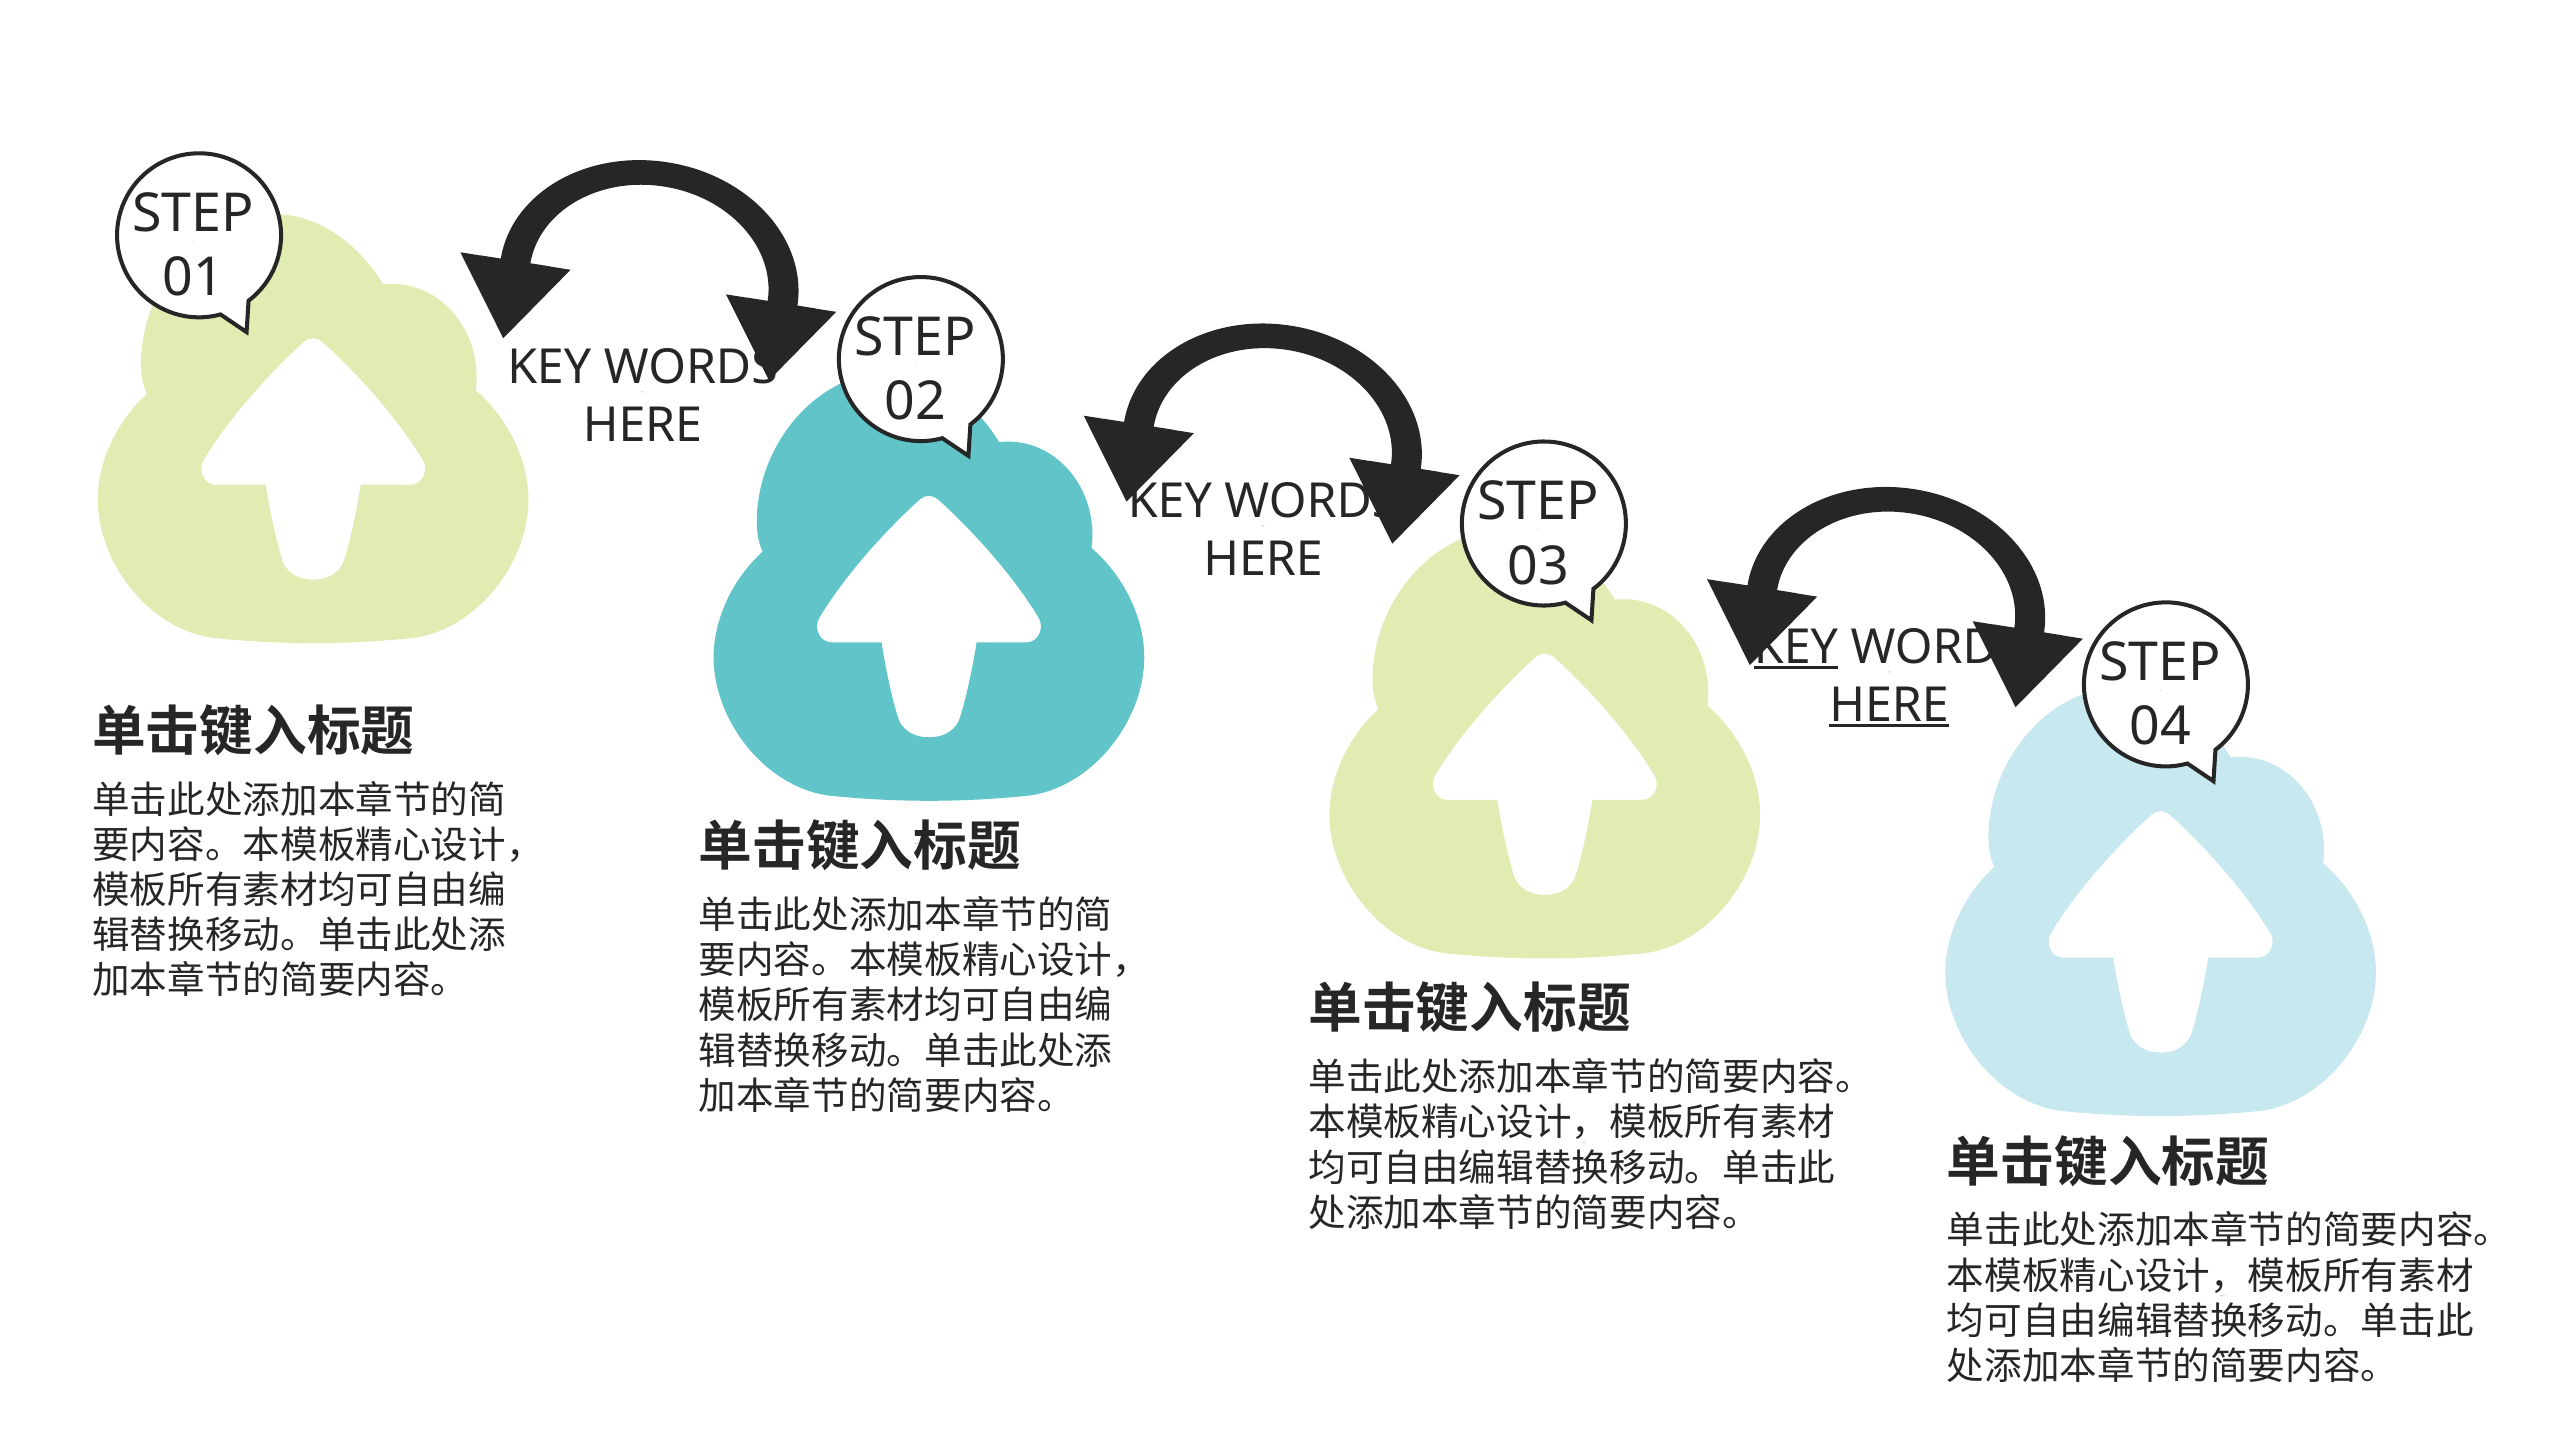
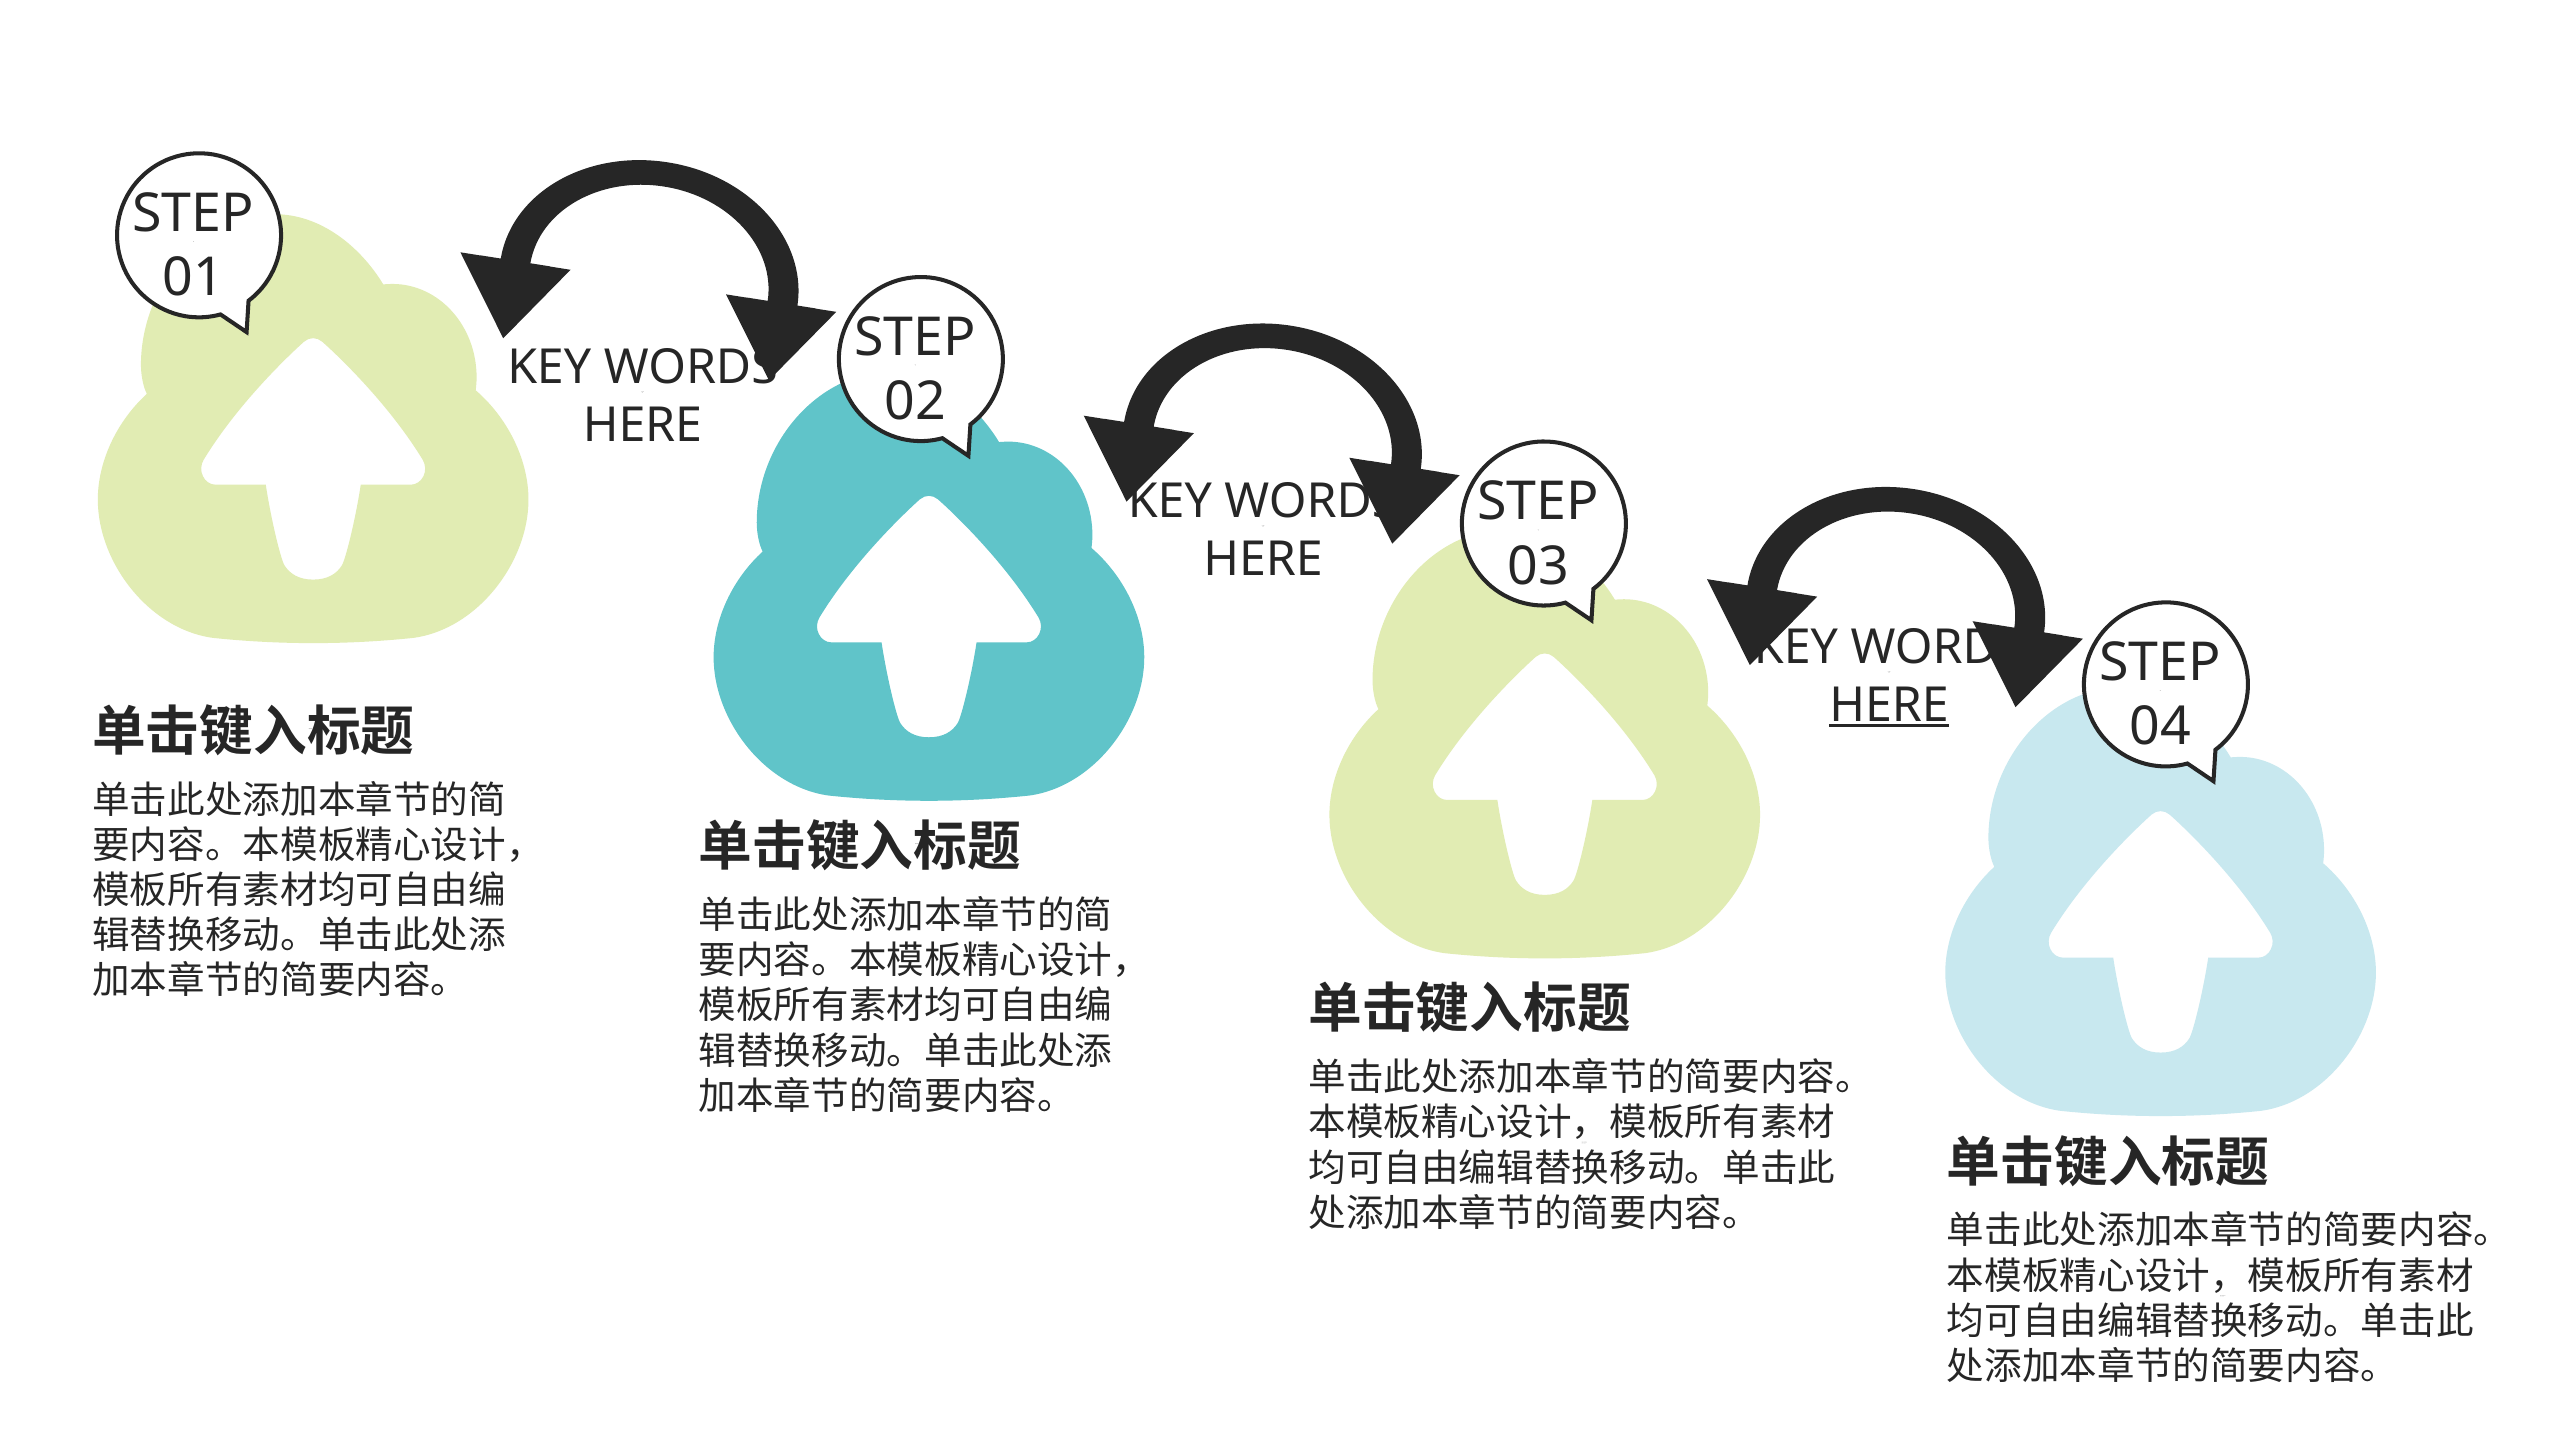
KEY at (1796, 647) underline: present -> none
